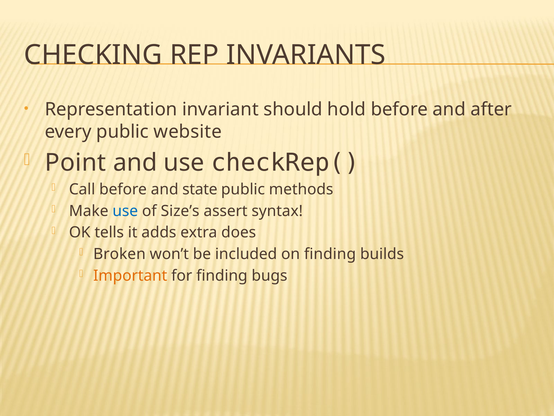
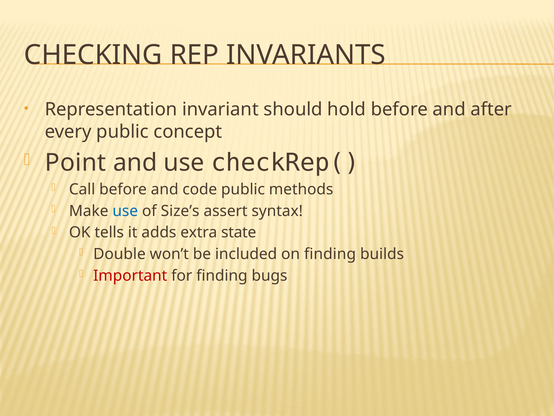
website: website -> concept
state: state -> code
does: does -> state
Broken: Broken -> Double
Important colour: orange -> red
